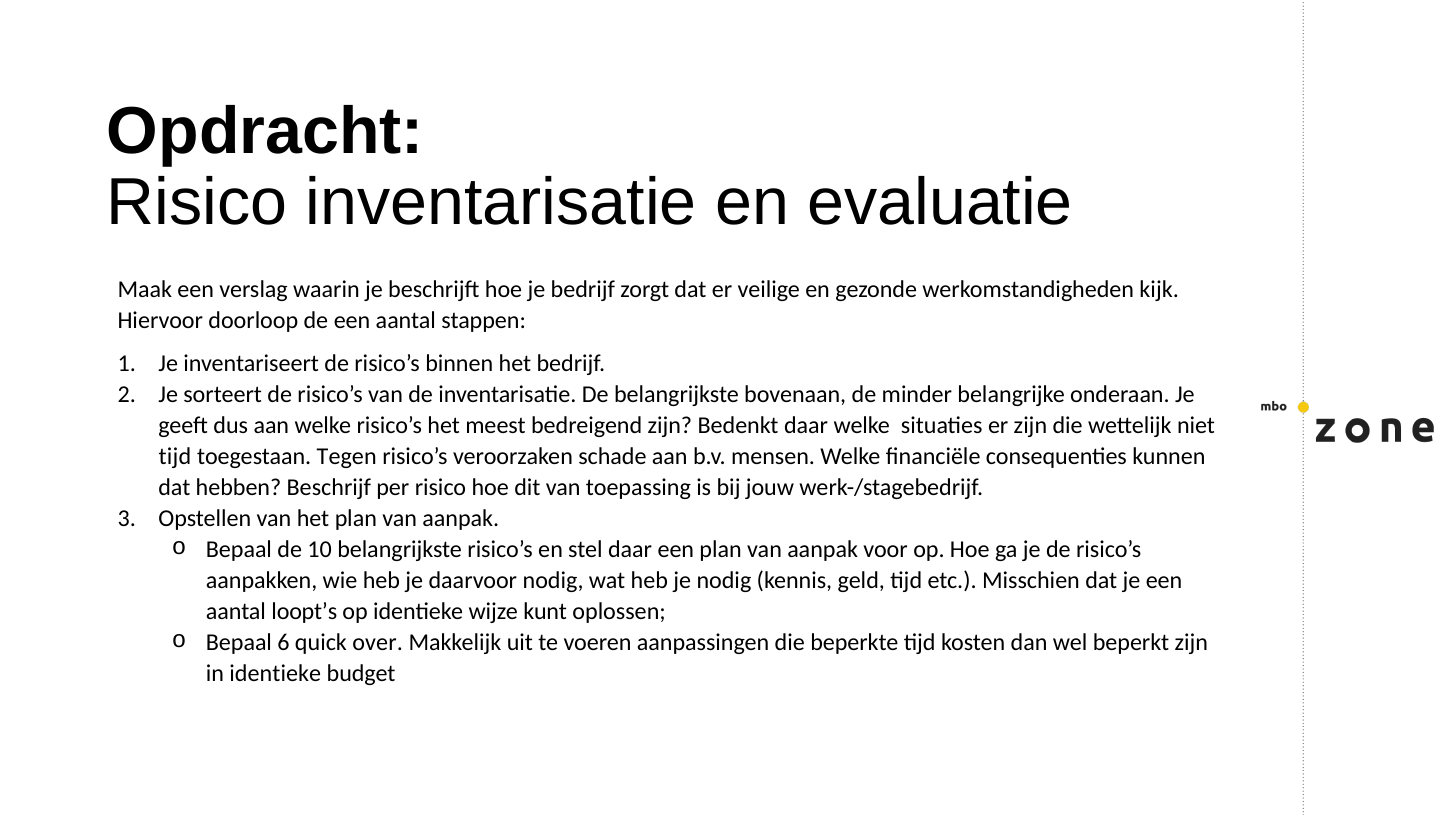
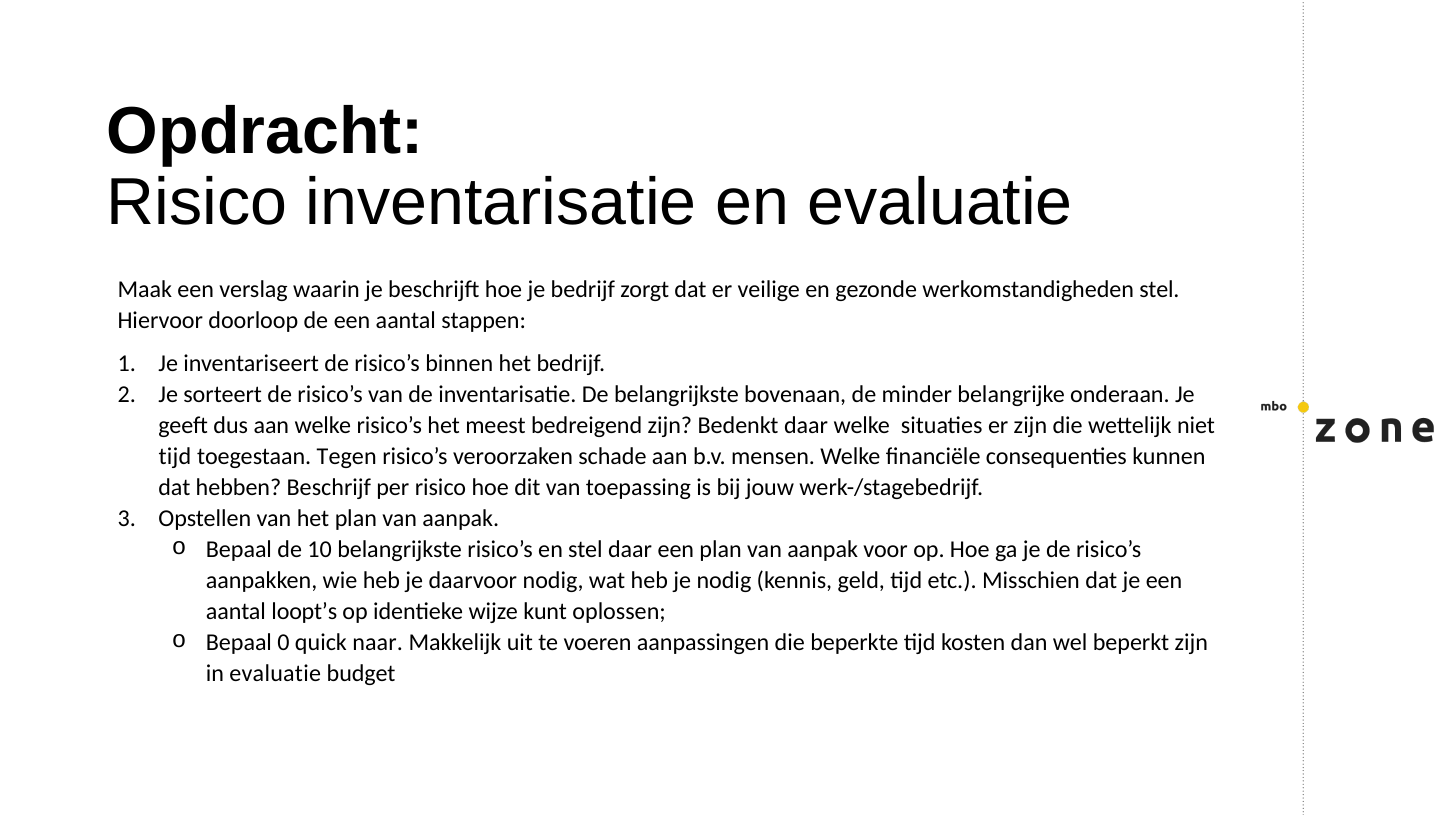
werkomstandigheden kijk: kijk -> stel
6: 6 -> 0
over: over -> naar
in identieke: identieke -> evaluatie
